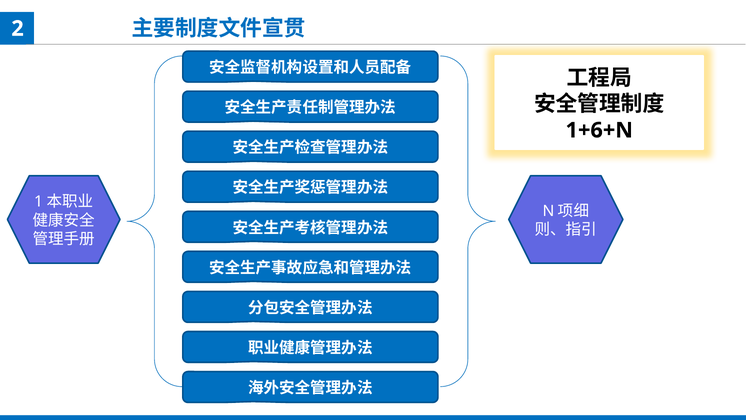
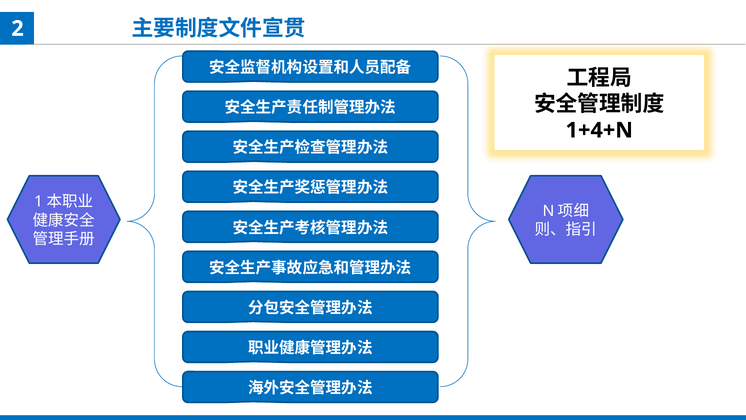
1+6+N: 1+6+N -> 1+4+N
